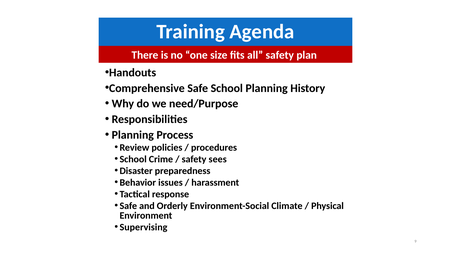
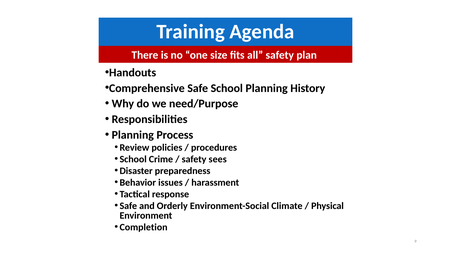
Supervising: Supervising -> Completion
